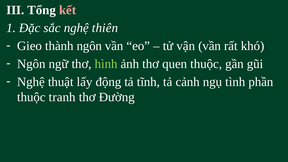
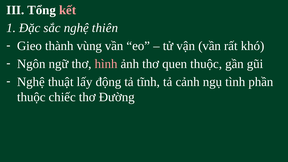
thành ngôn: ngôn -> vùng
hình colour: light green -> pink
tranh: tranh -> chiếc
